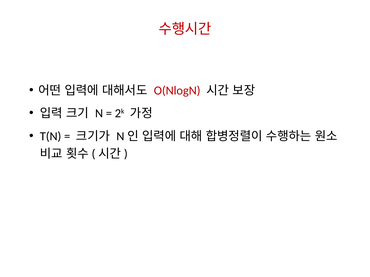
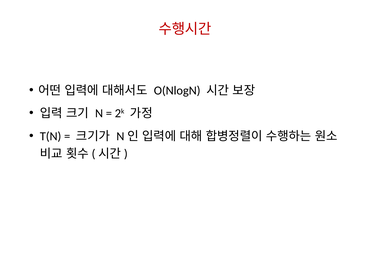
O(NlogN colour: red -> black
